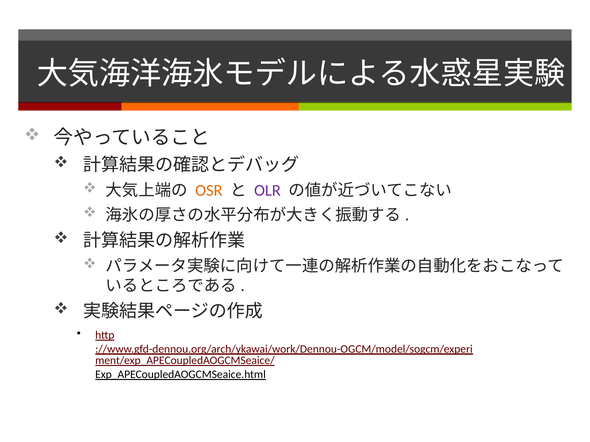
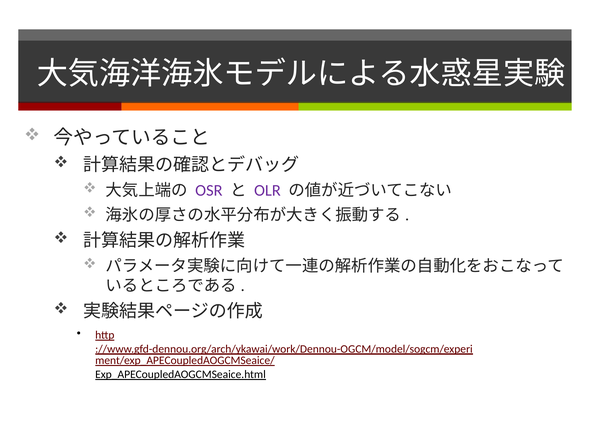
OSR colour: orange -> purple
